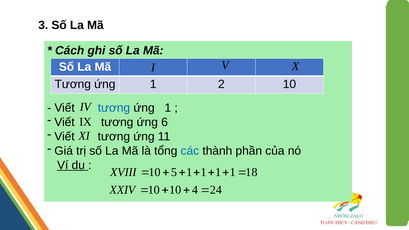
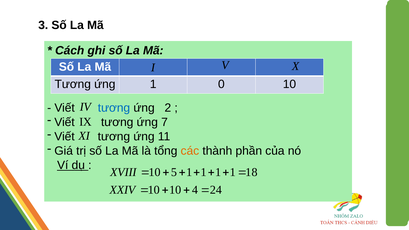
2: 2 -> 0
1 at (168, 108): 1 -> 2
6: 6 -> 7
các colour: blue -> orange
